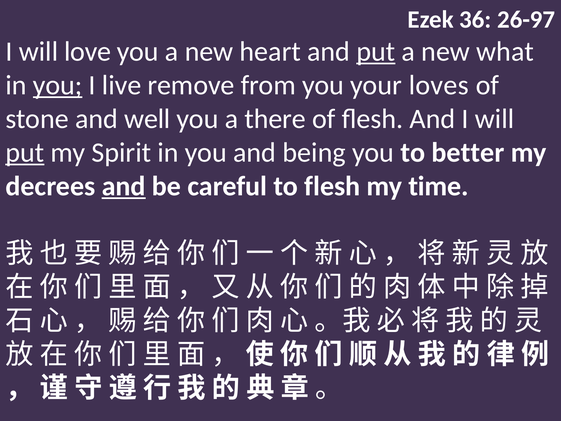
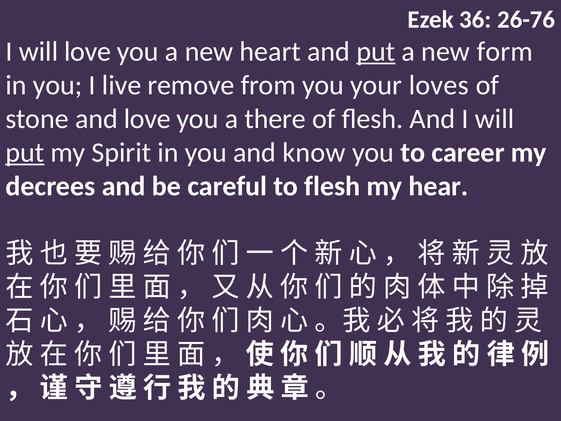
26-97: 26-97 -> 26-76
what: what -> form
you at (58, 85) underline: present -> none
and well: well -> love
being: being -> know
better: better -> career
and at (124, 186) underline: present -> none
time: time -> hear
